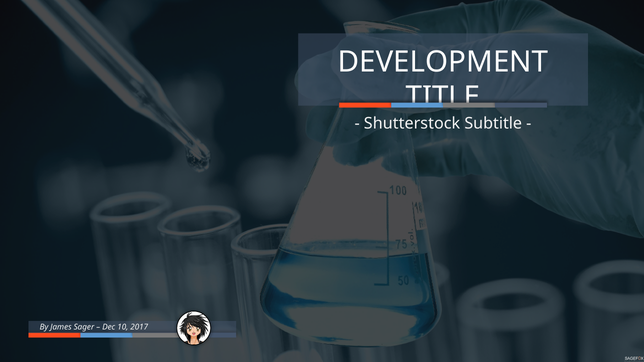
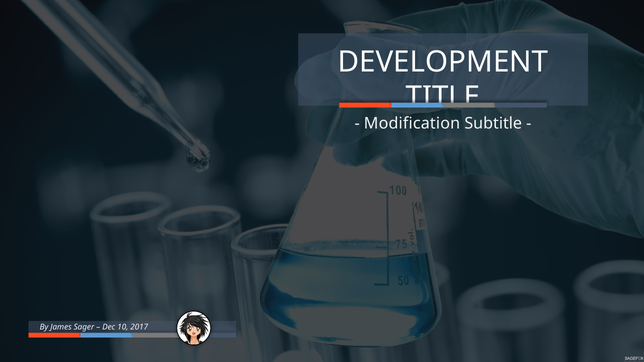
Shutterstock: Shutterstock -> Modification
